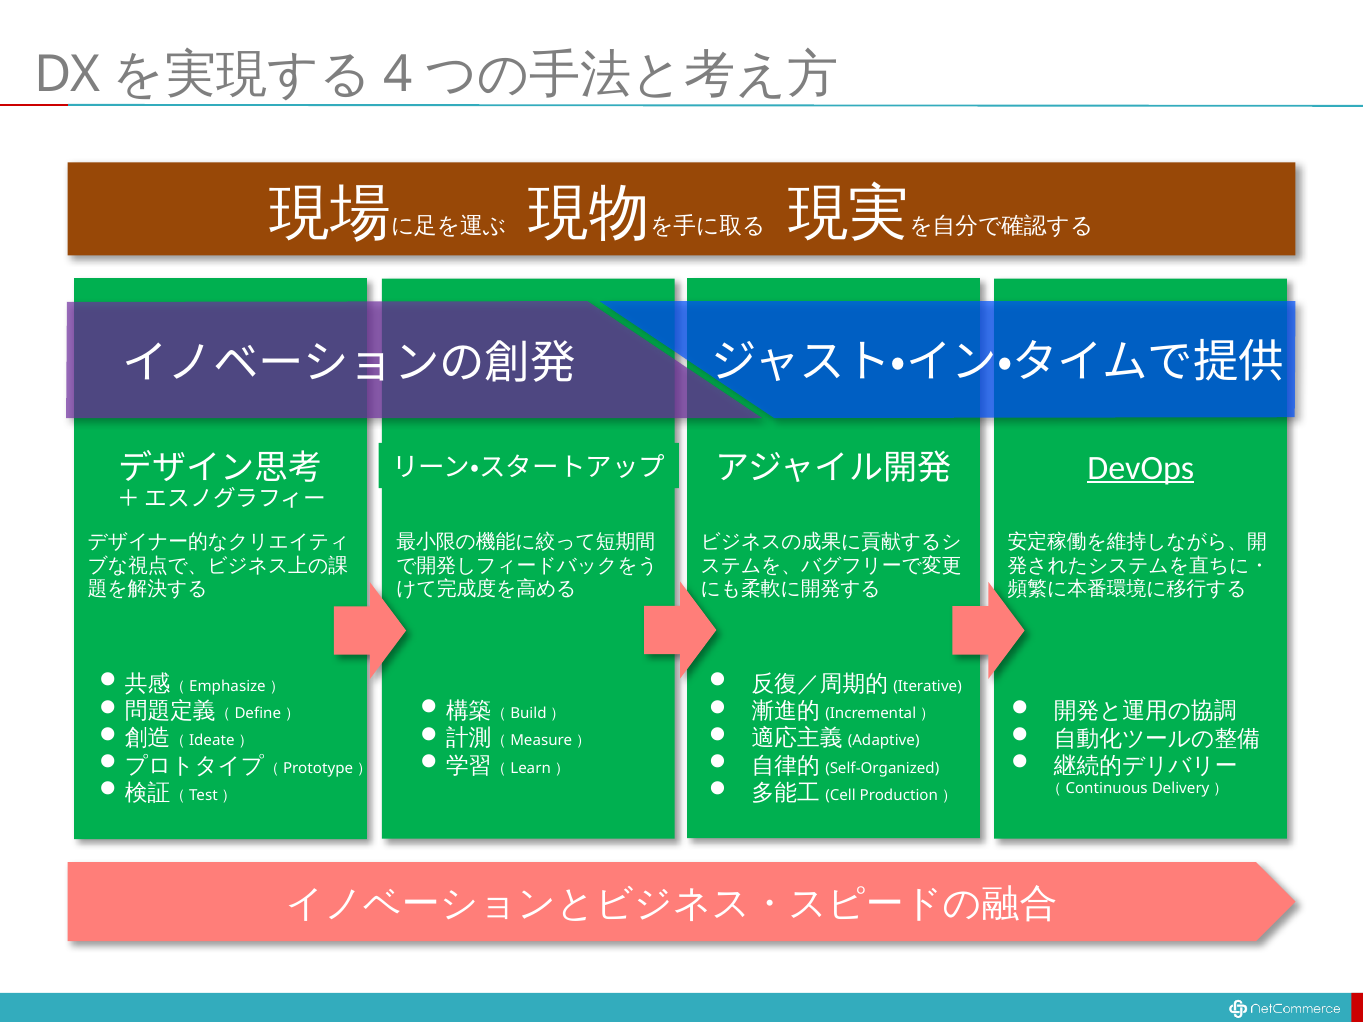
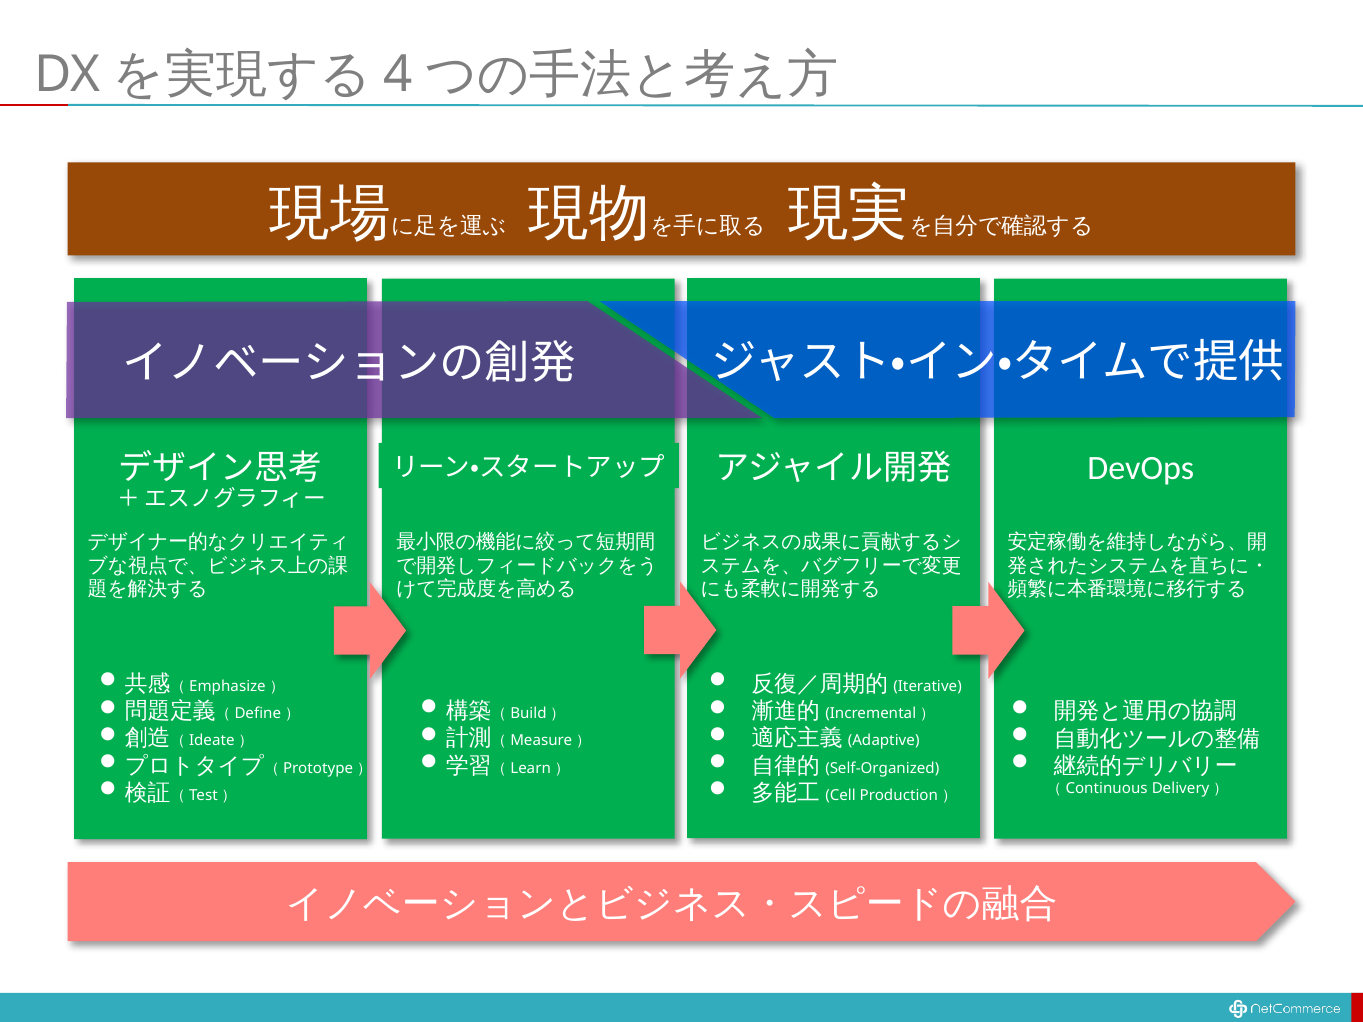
DevOps underline: present -> none
